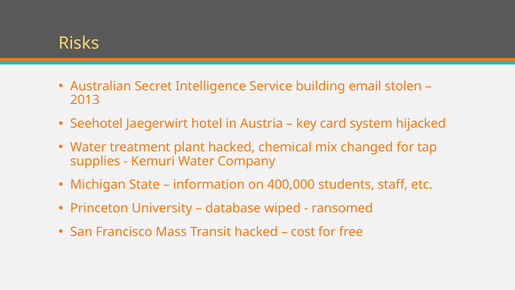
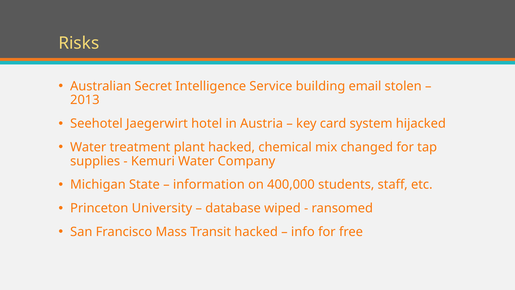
cost: cost -> info
